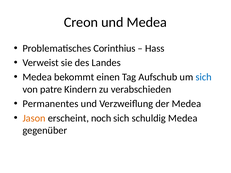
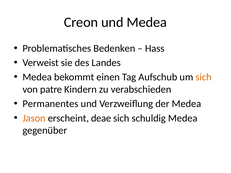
Corinthius: Corinthius -> Bedenken
sich at (204, 77) colour: blue -> orange
noch: noch -> deae
